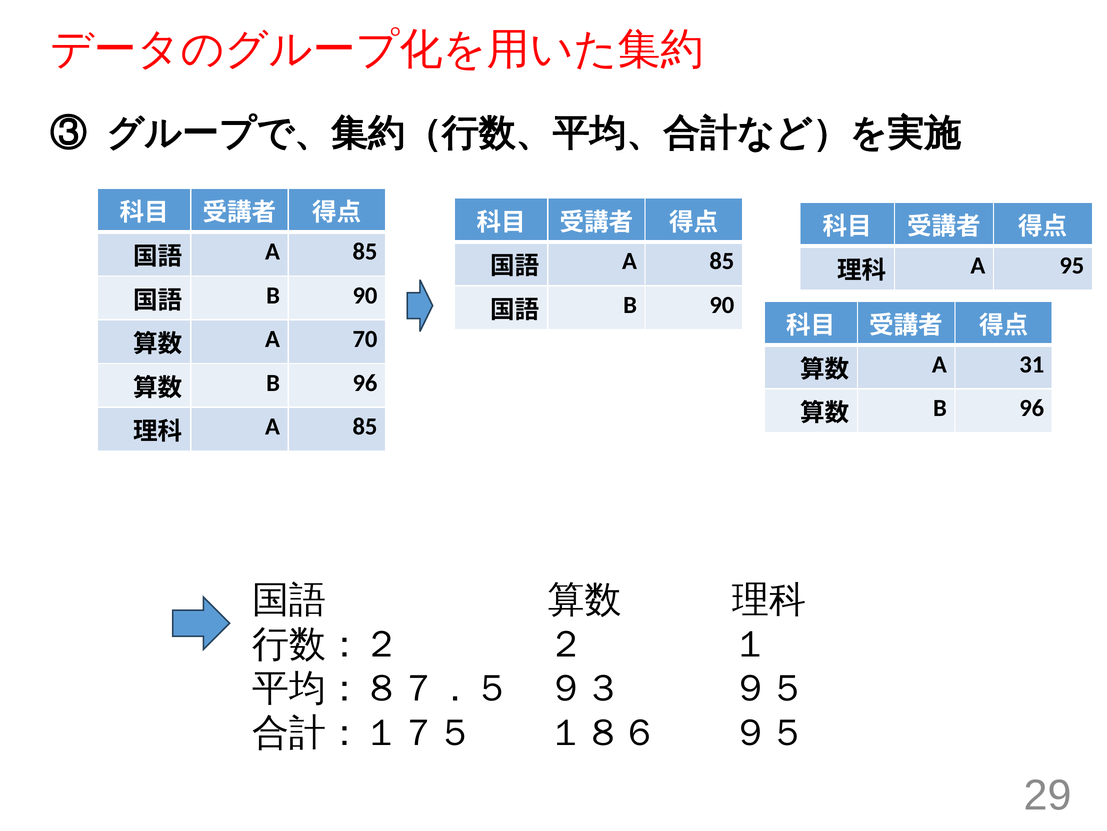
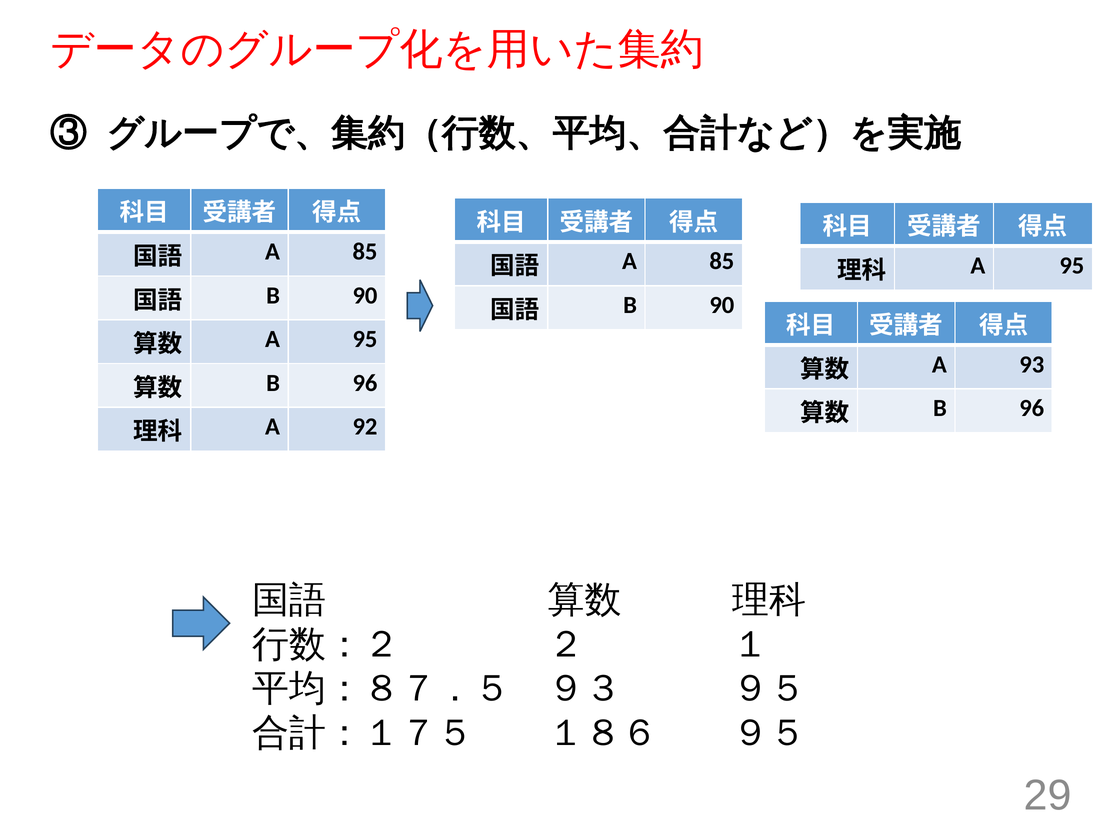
70 at (365, 339): 70 -> 95
31: 31 -> 93
85 at (365, 426): 85 -> 92
